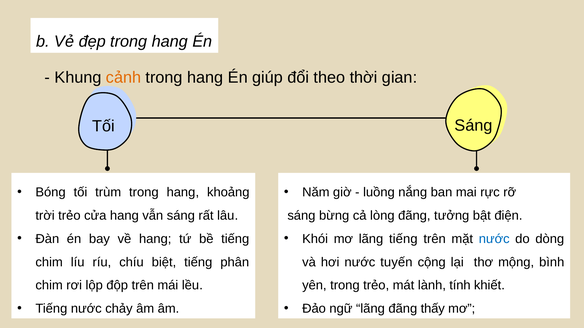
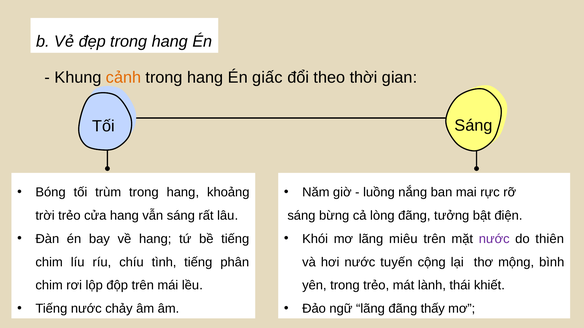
giúp: giúp -> giấc
lãng tiếng: tiếng -> miêu
nước at (494, 239) colour: blue -> purple
dòng: dòng -> thiên
biệt: biệt -> tình
tính: tính -> thái
